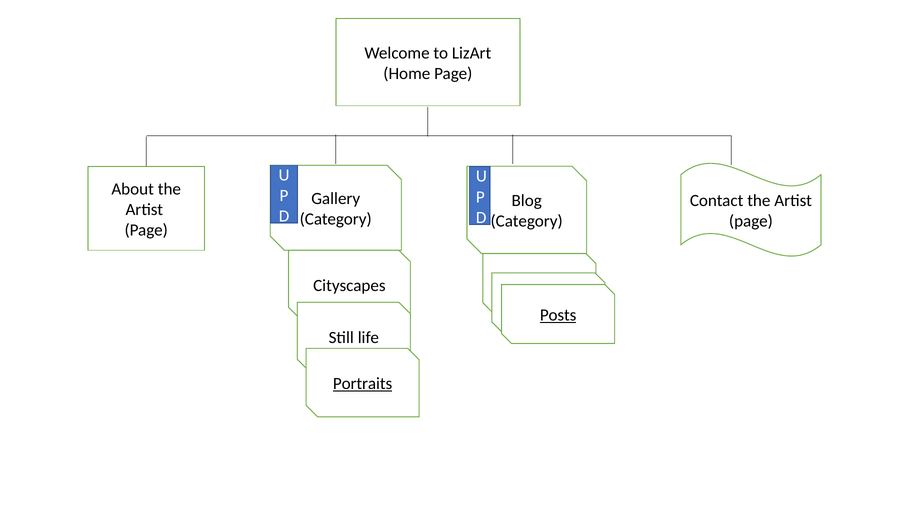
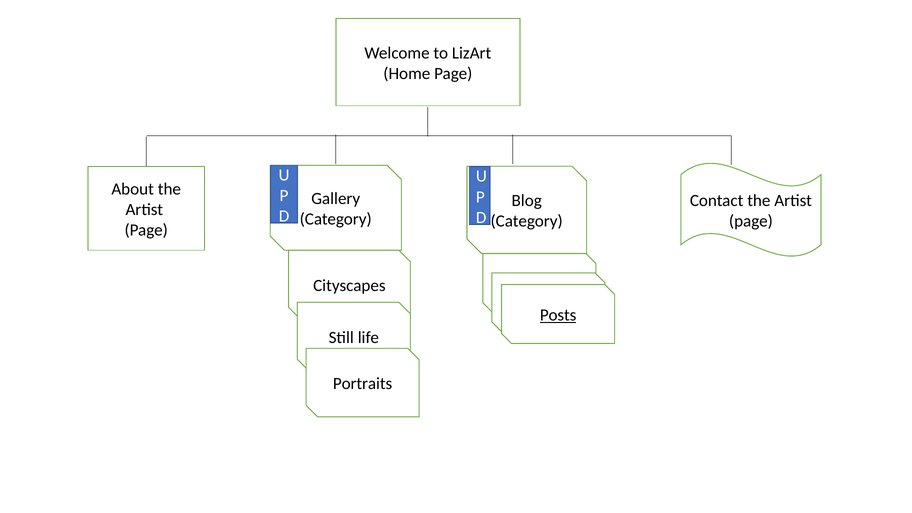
Portraits underline: present -> none
